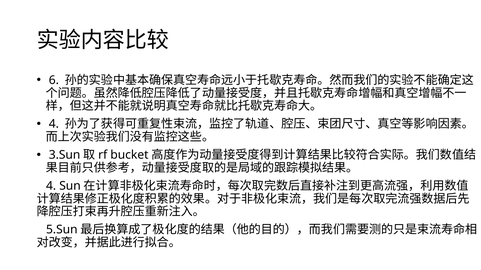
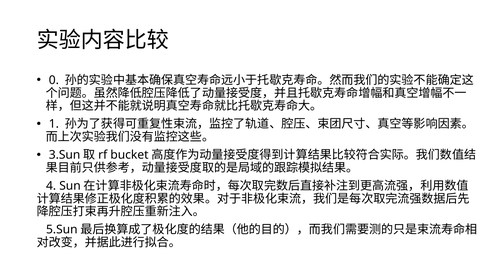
6: 6 -> 0
4 at (54, 124): 4 -> 1
